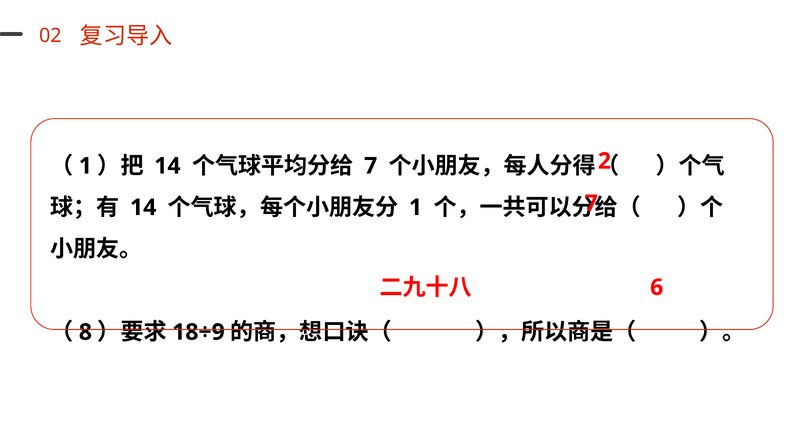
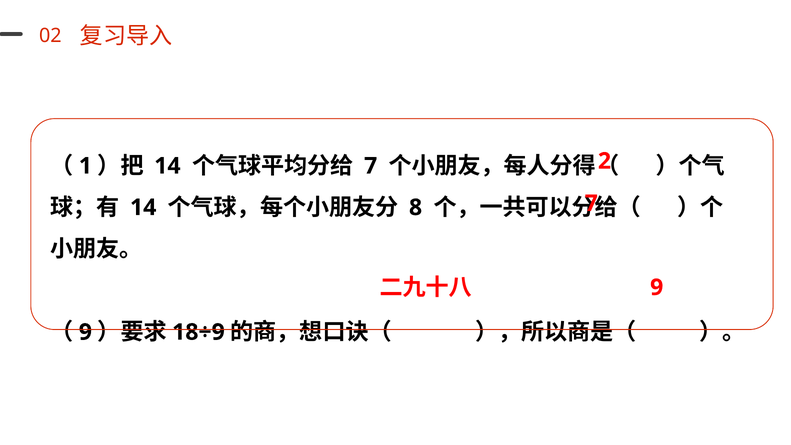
1 at (416, 207): 1 -> 8
6 at (657, 287): 6 -> 9
8 at (85, 332): 8 -> 9
